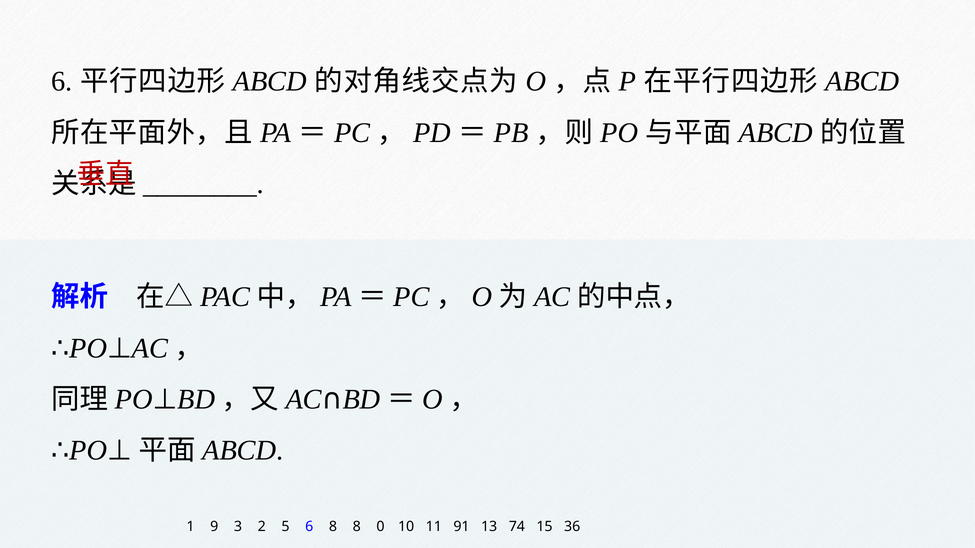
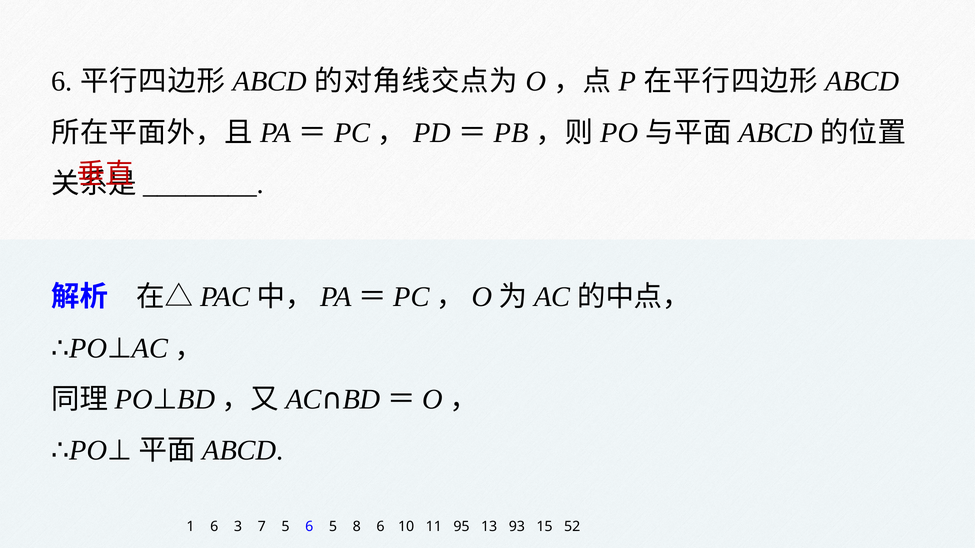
1 9: 9 -> 6
2: 2 -> 7
6 8: 8 -> 5
8 0: 0 -> 6
91: 91 -> 95
74: 74 -> 93
36: 36 -> 52
